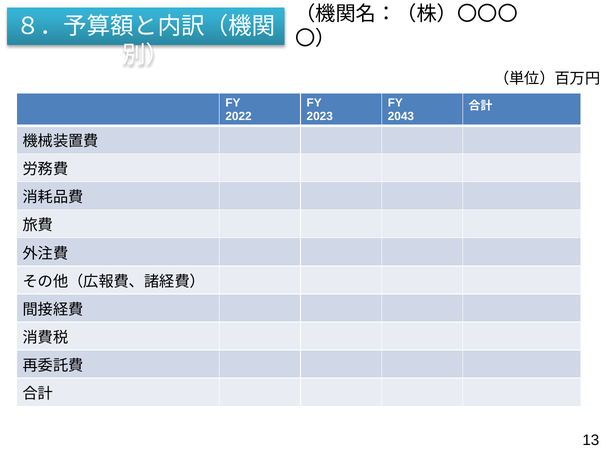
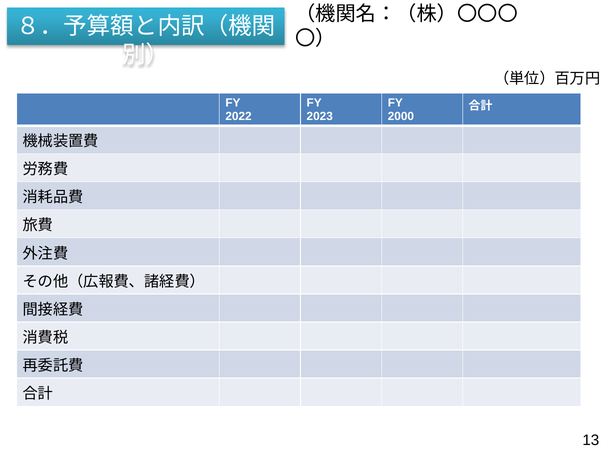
2043: 2043 -> 2000
